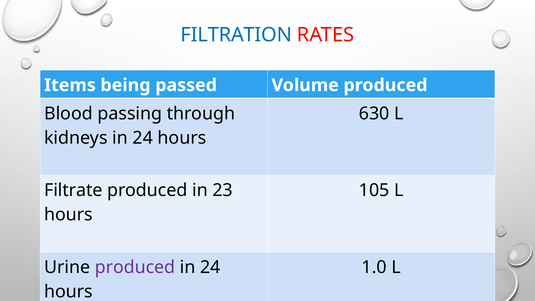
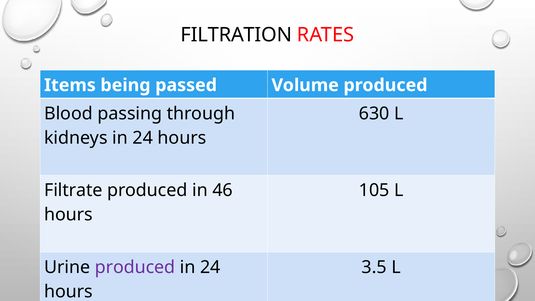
FILTRATION colour: blue -> black
23: 23 -> 46
1.0: 1.0 -> 3.5
